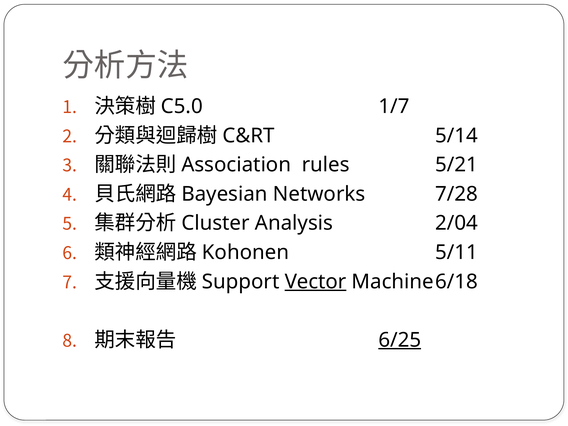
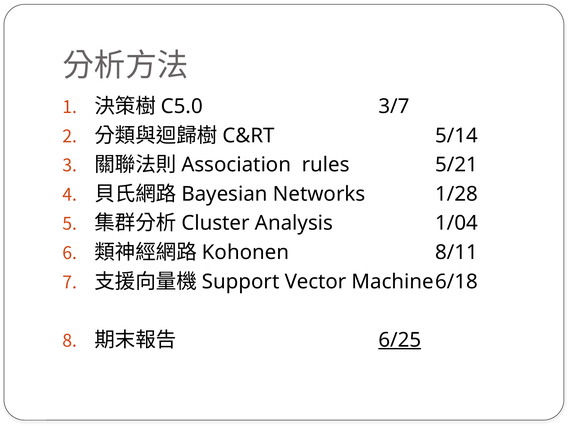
1/7: 1/7 -> 3/7
7/28: 7/28 -> 1/28
2/04: 2/04 -> 1/04
5/11: 5/11 -> 8/11
Vector underline: present -> none
